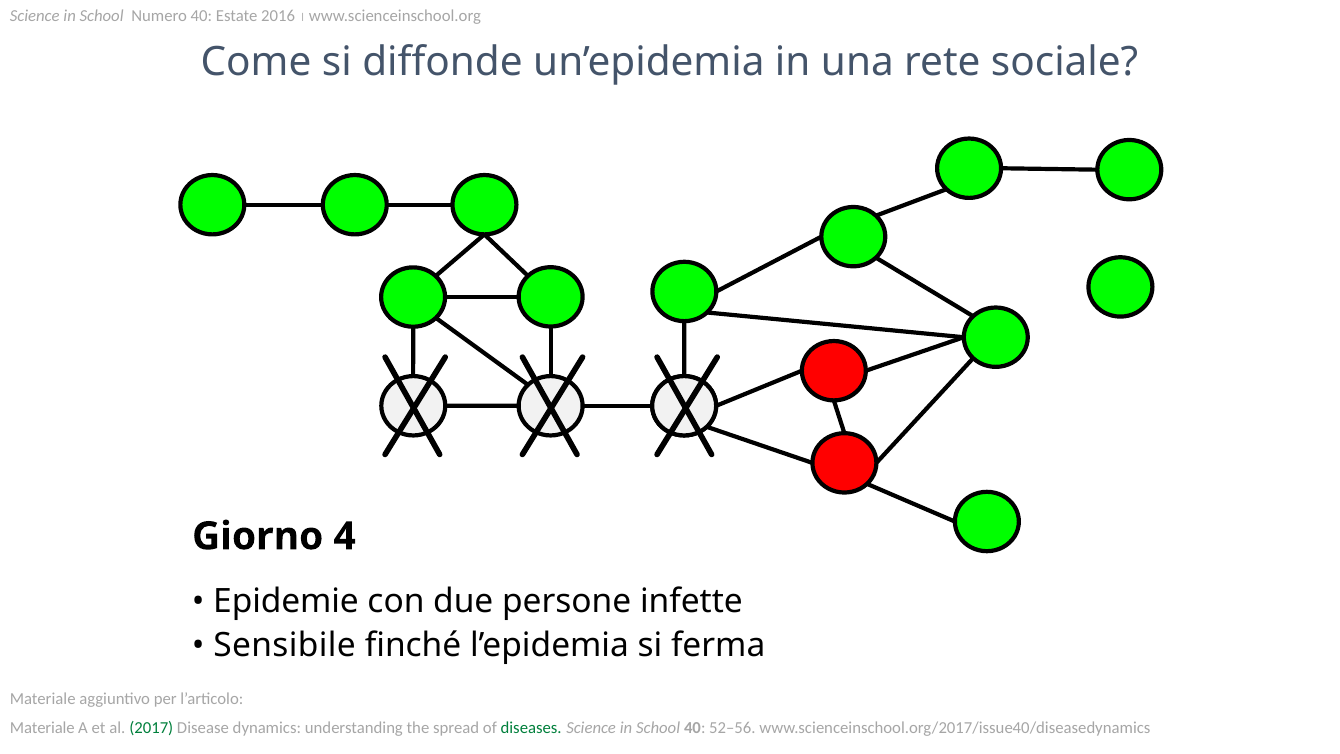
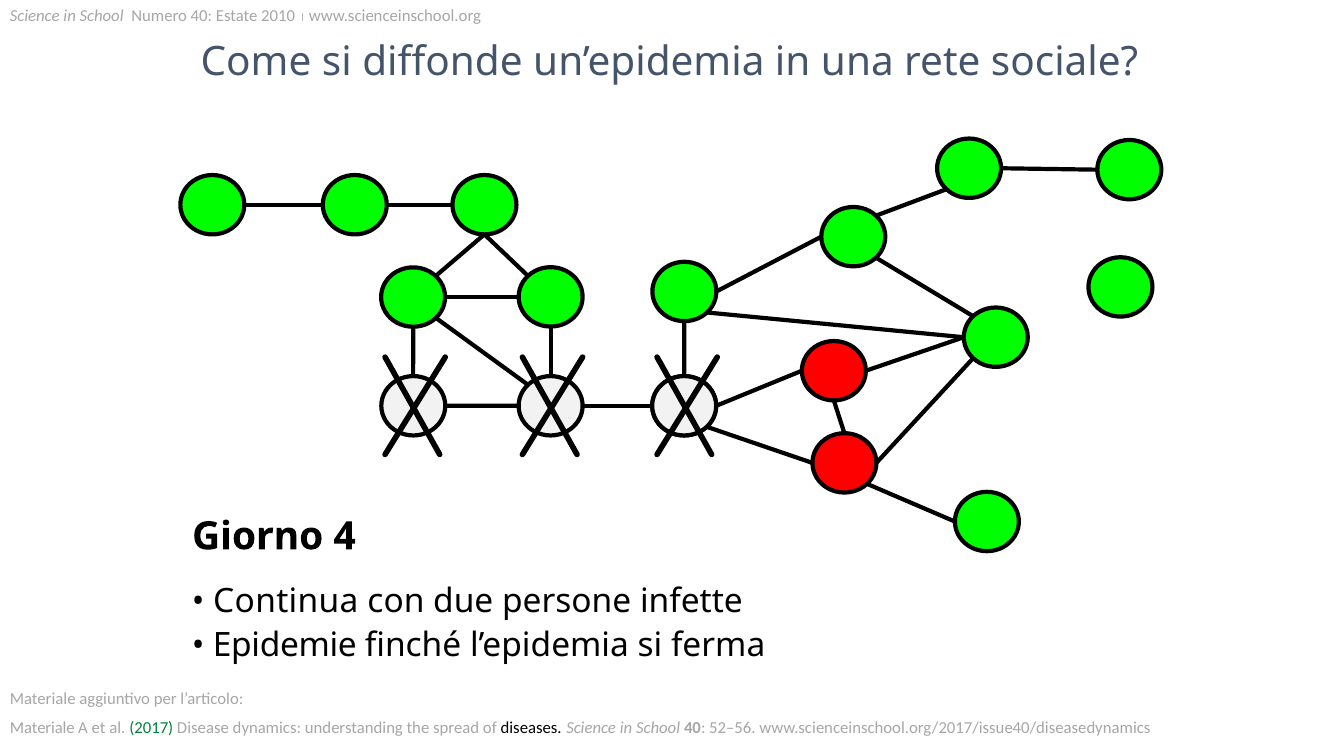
2016: 2016 -> 2010
Epidemie: Epidemie -> Continua
Sensibile: Sensibile -> Epidemie
diseases colour: green -> black
